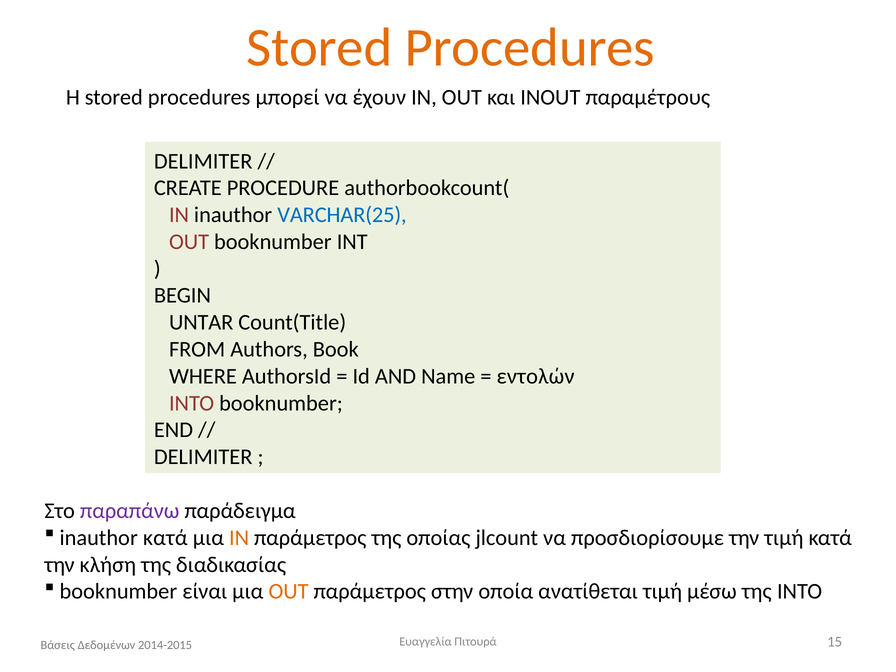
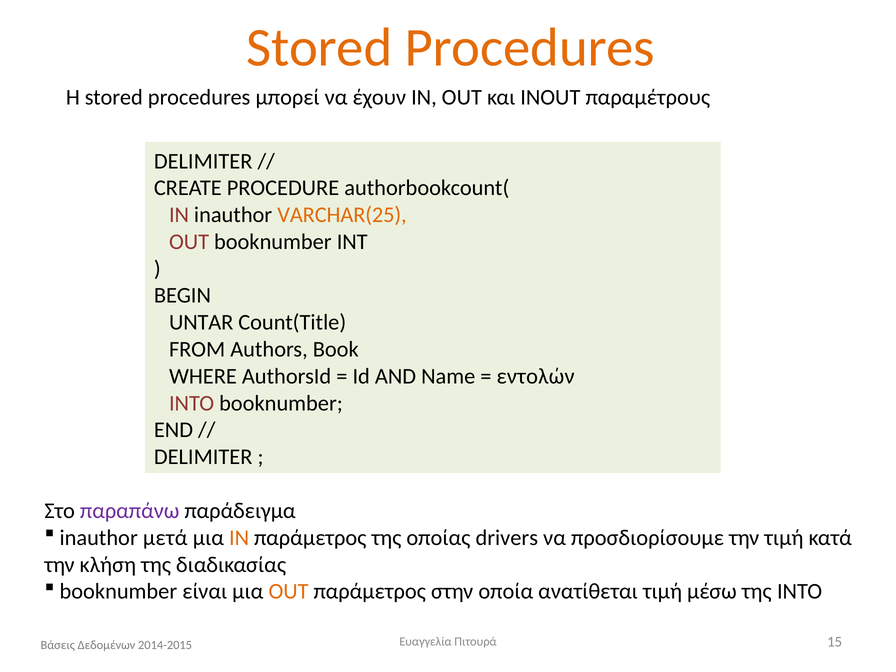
VARCHAR(25 colour: blue -> orange
inauthor κατά: κατά -> μετά
jlcount: jlcount -> drivers
